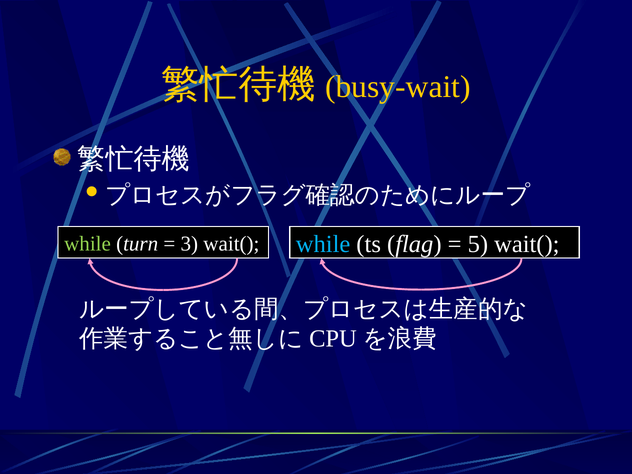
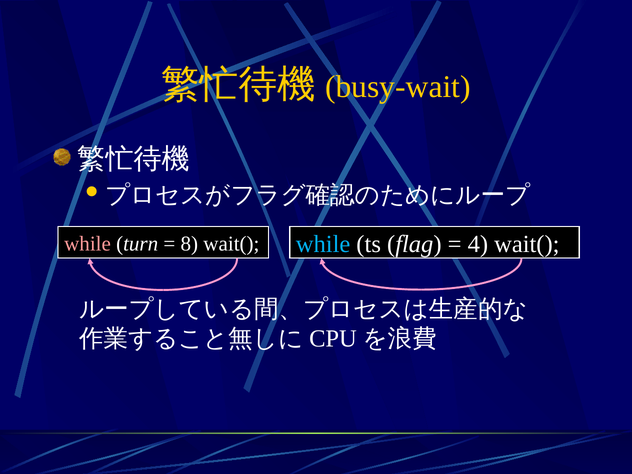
while at (88, 244) colour: light green -> pink
3: 3 -> 8
5: 5 -> 4
